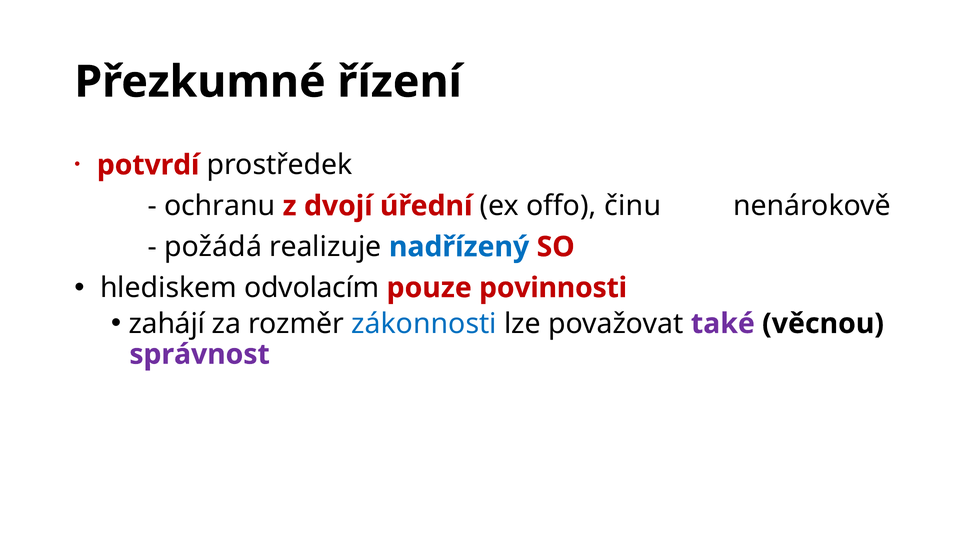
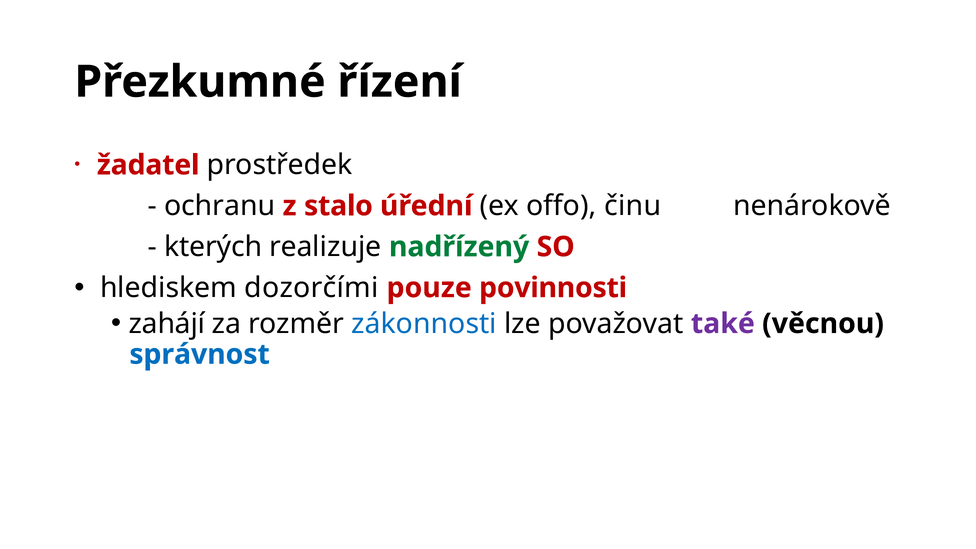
potvrdí: potvrdí -> žadatel
dvojí: dvojí -> stalo
požádá: požádá -> kterých
nadřízený colour: blue -> green
odvolacím: odvolacím -> dozorčími
správnost colour: purple -> blue
